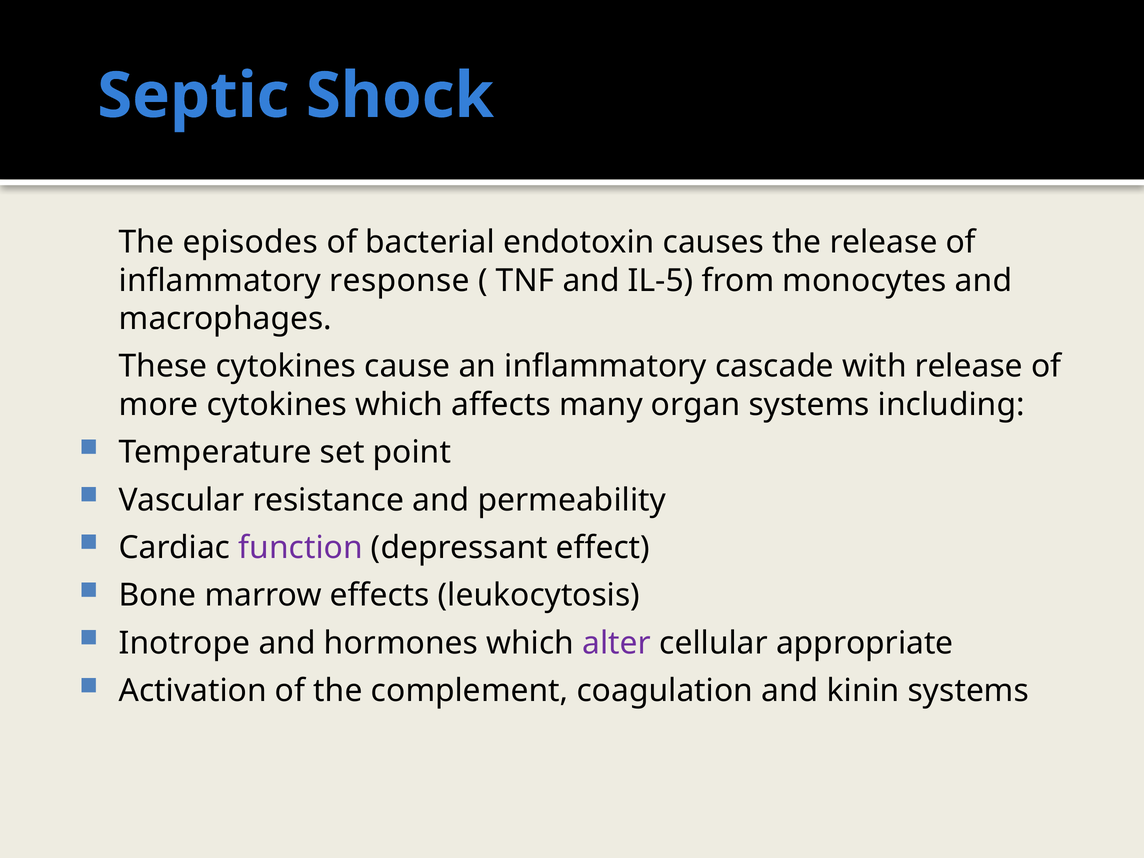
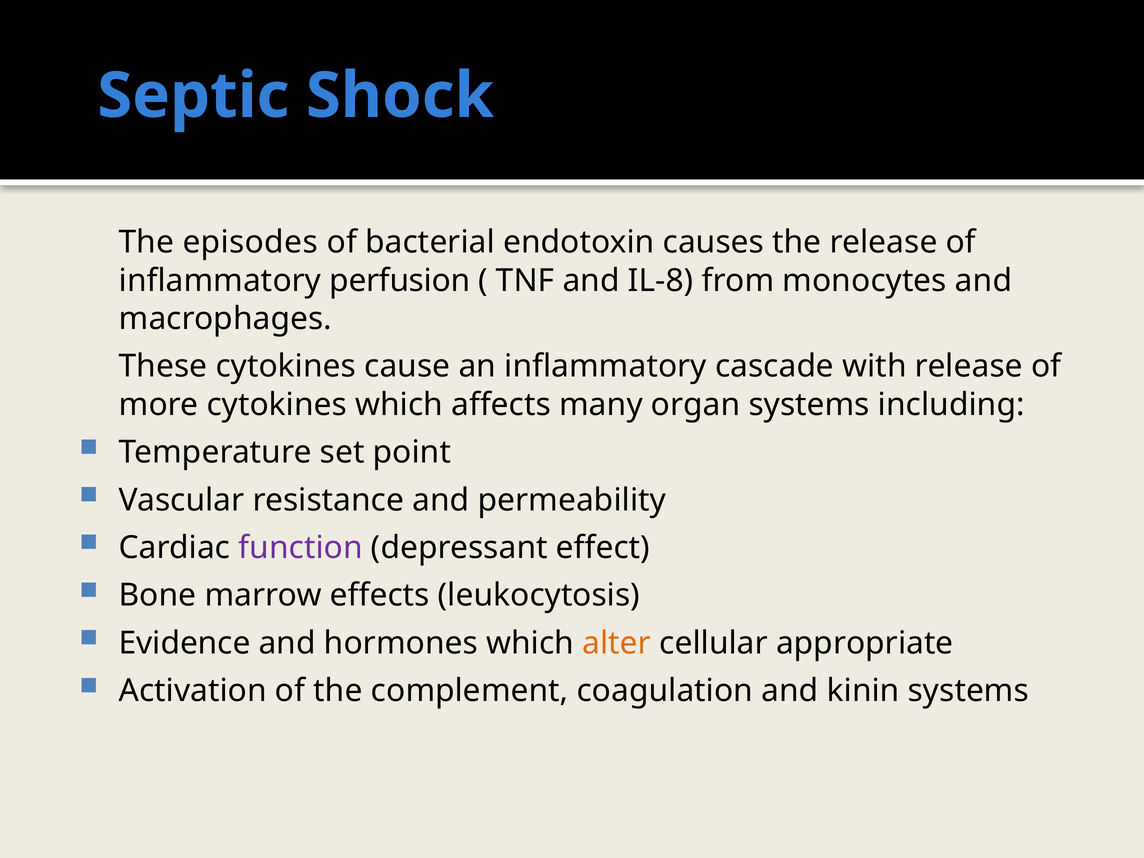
response: response -> perfusion
IL-5: IL-5 -> IL-8
Inotrope: Inotrope -> Evidence
alter colour: purple -> orange
